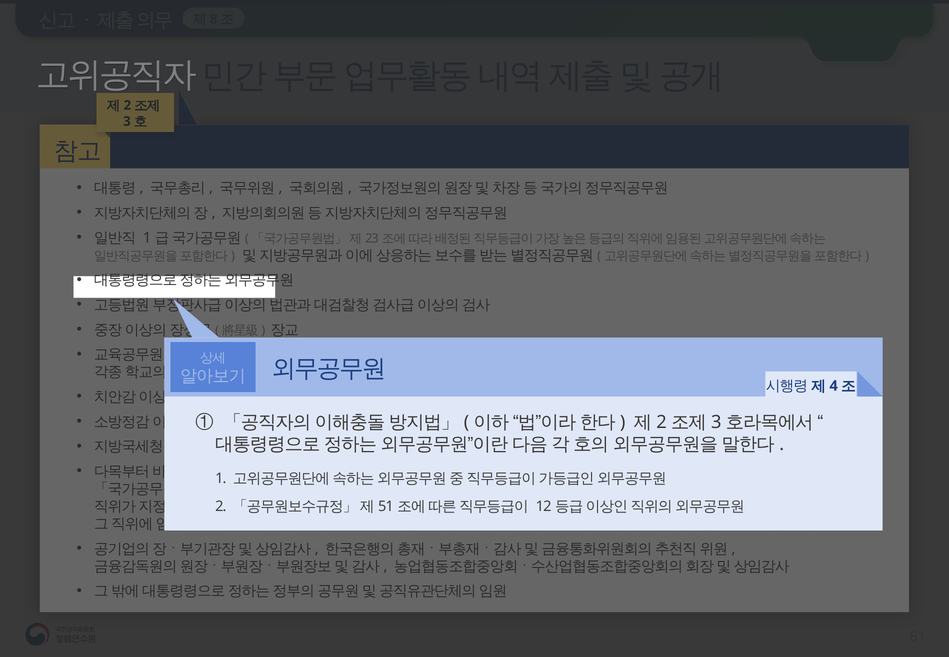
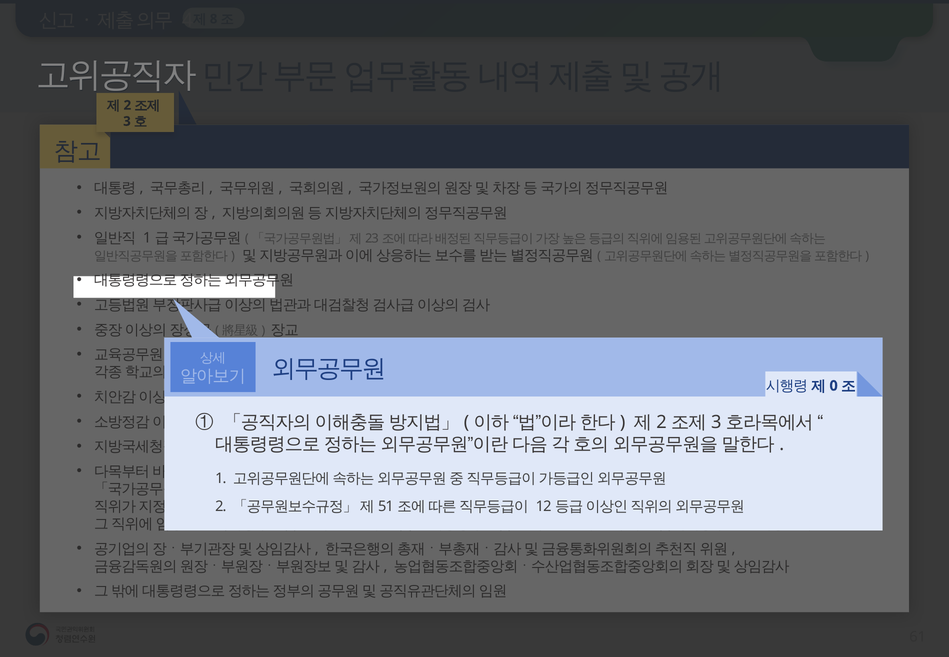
4 at (834, 386): 4 -> 0
